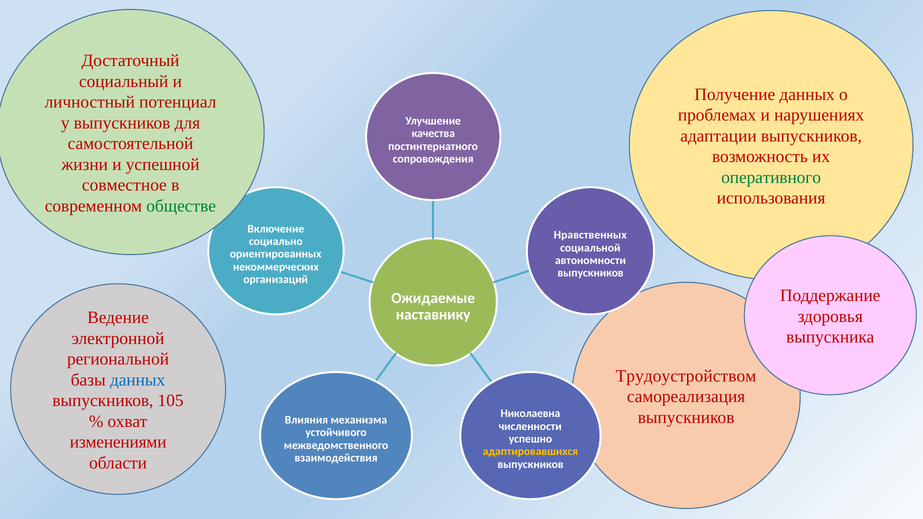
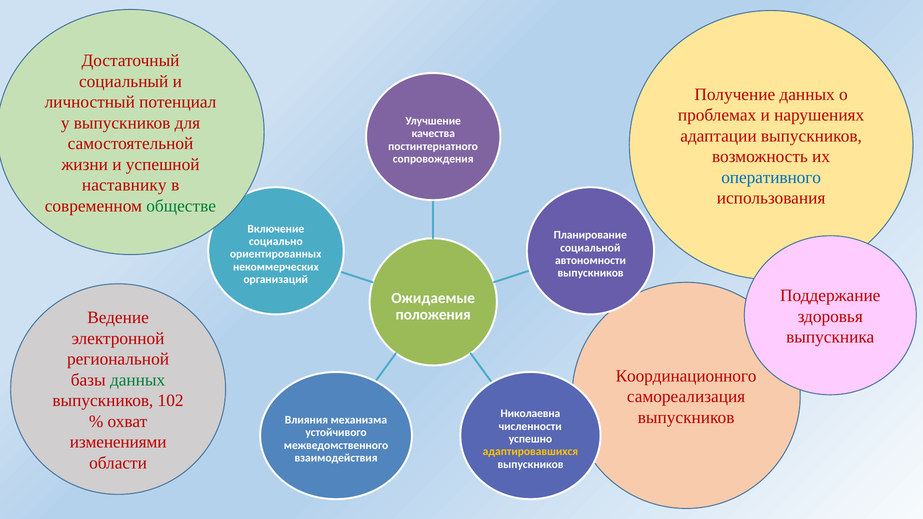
оперативного colour: green -> blue
совместное: совместное -> наставнику
Нравственных: Нравственных -> Планирование
наставнику: наставнику -> положения
Трудоустройством: Трудоустройством -> Координационного
данных at (138, 380) colour: blue -> green
105: 105 -> 102
